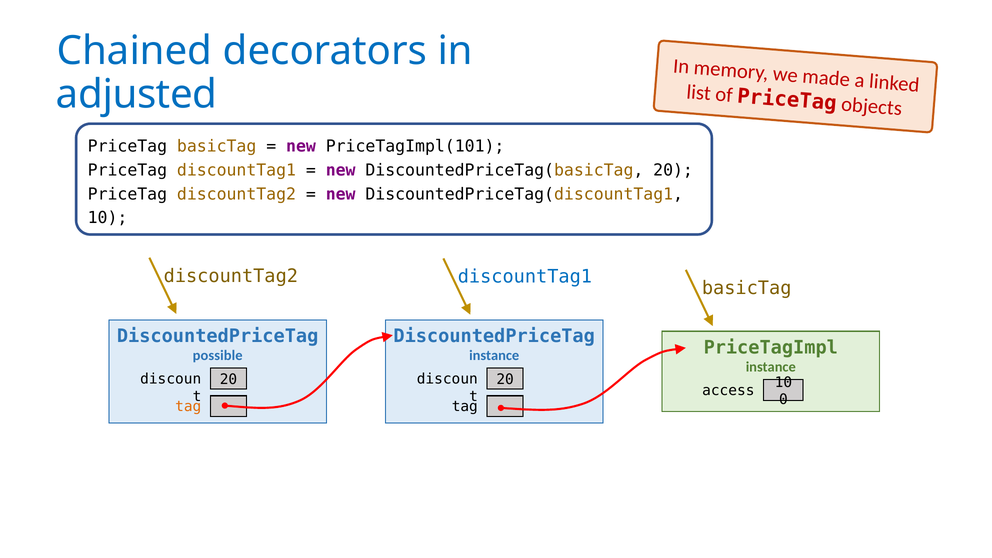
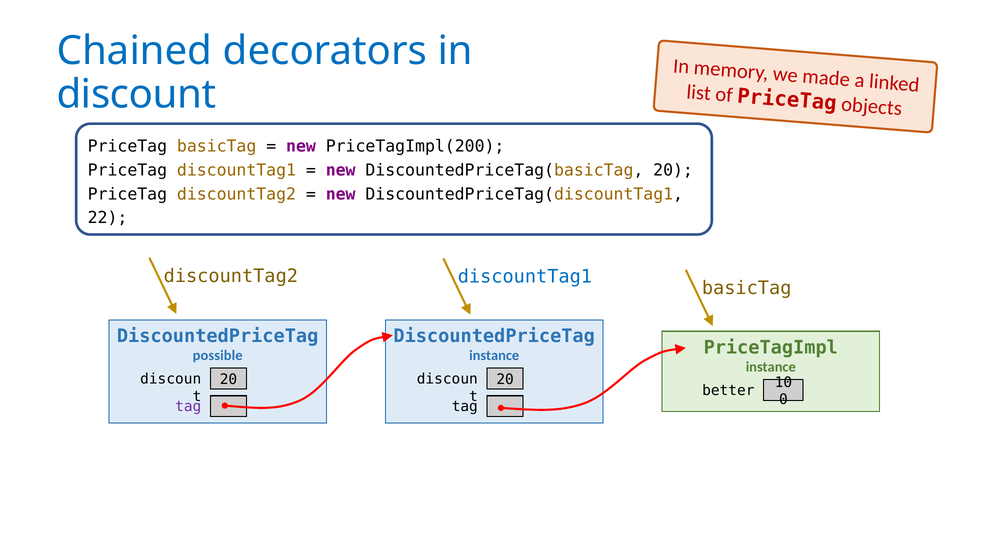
adjusted: adjusted -> discount
PriceTagImpl(101: PriceTagImpl(101 -> PriceTagImpl(200
10 at (108, 218): 10 -> 22
access: access -> better
tag at (188, 407) colour: orange -> purple
